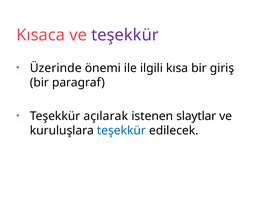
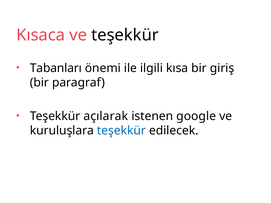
teşekkür at (125, 35) colour: purple -> black
Üzerinde: Üzerinde -> Tabanları
slaytlar: slaytlar -> google
